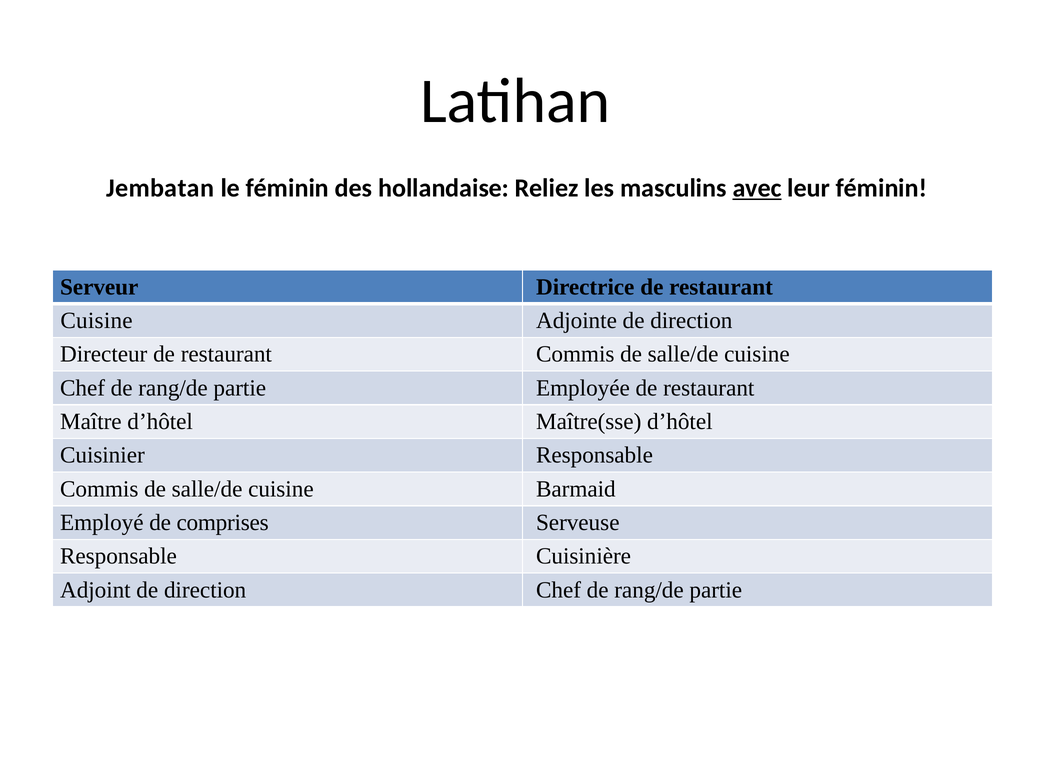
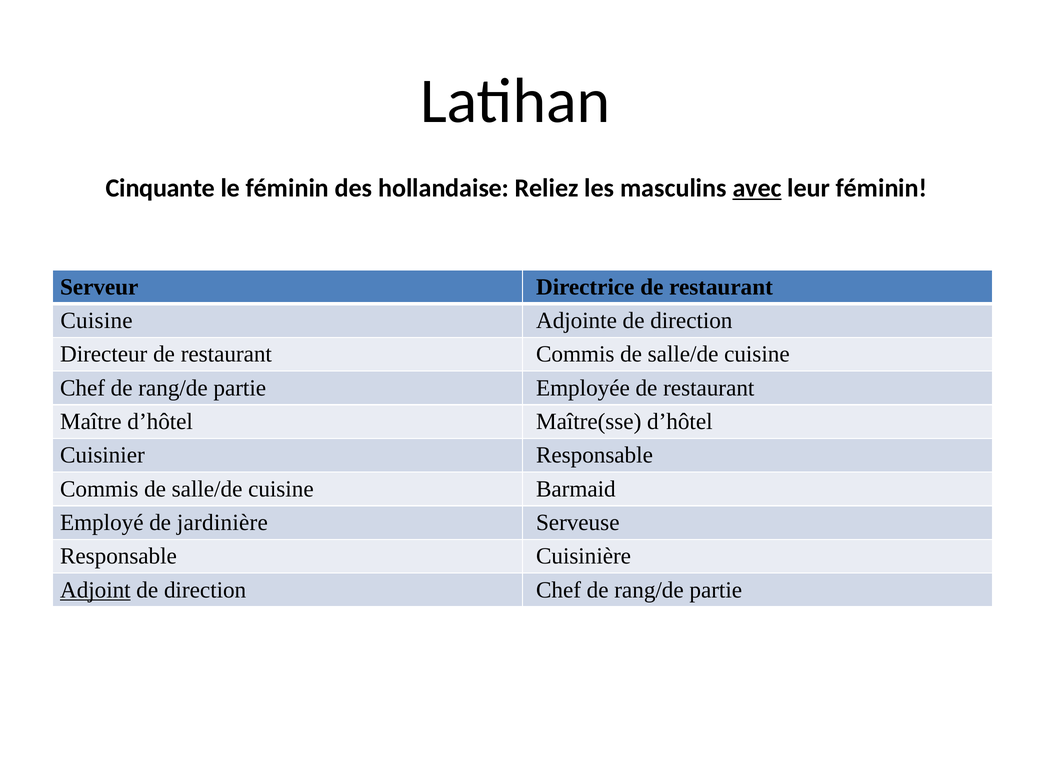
Jembatan: Jembatan -> Cinquante
comprises: comprises -> jardinière
Adjoint underline: none -> present
